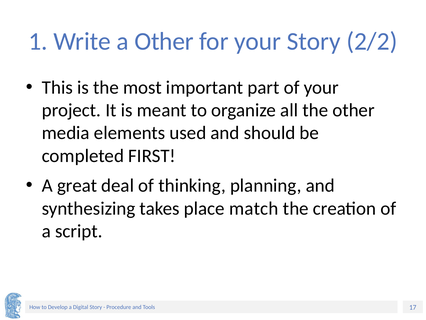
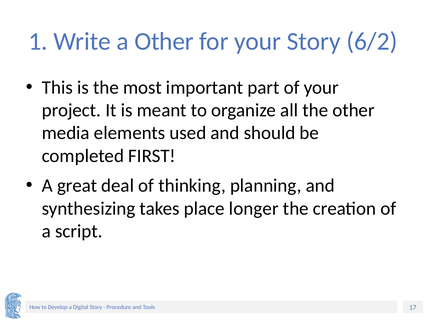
2/2: 2/2 -> 6/2
match: match -> longer
